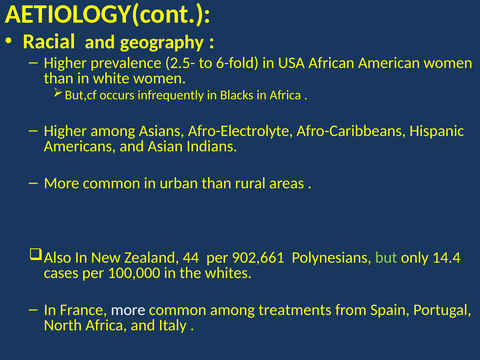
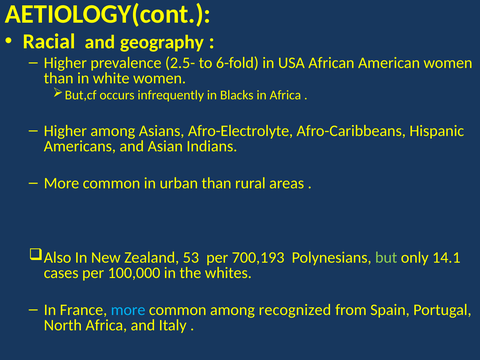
44: 44 -> 53
902,661: 902,661 -> 700,193
14.4: 14.4 -> 14.1
more at (128, 310) colour: white -> light blue
treatments: treatments -> recognized
